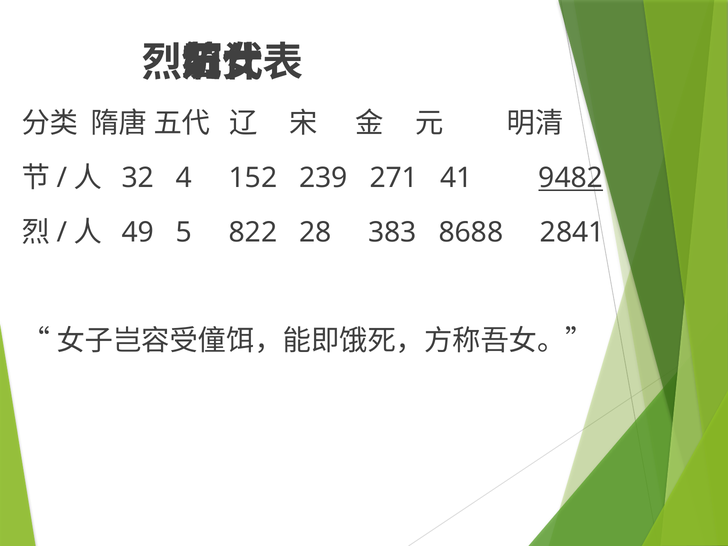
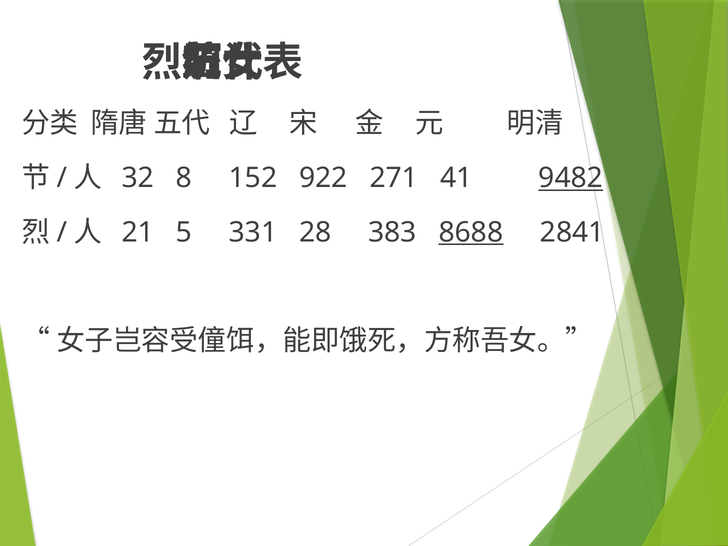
4: 4 -> 8
239: 239 -> 922
49: 49 -> 21
822: 822 -> 331
8688 underline: none -> present
